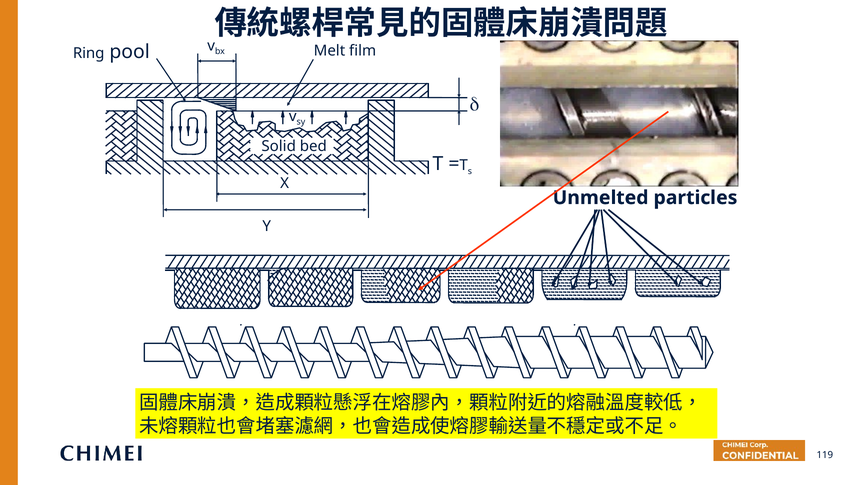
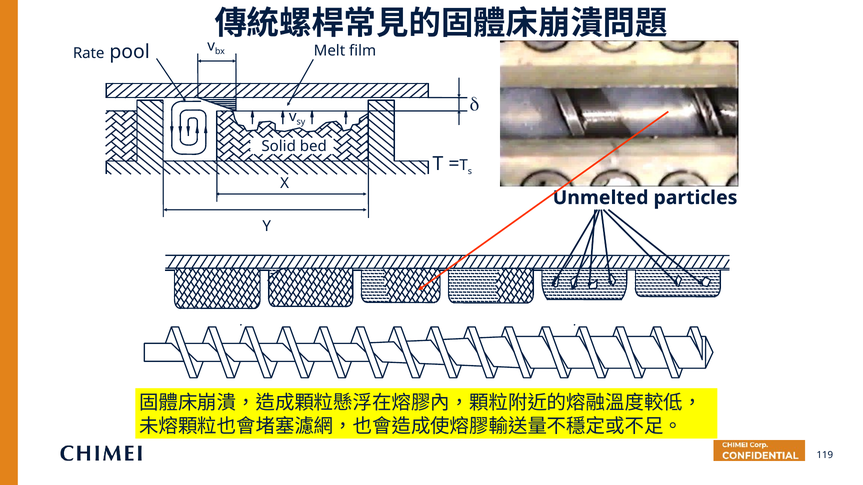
Ring: Ring -> Rate
